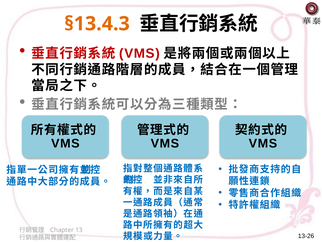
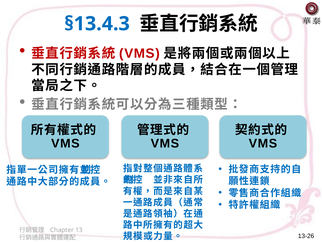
§13.4.3 colour: orange -> blue
